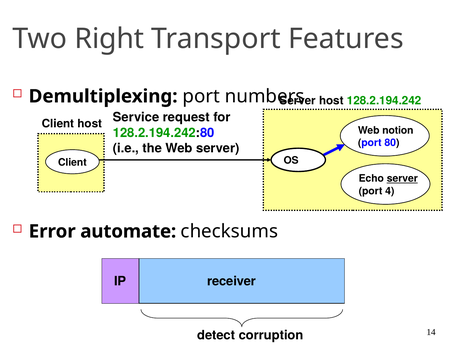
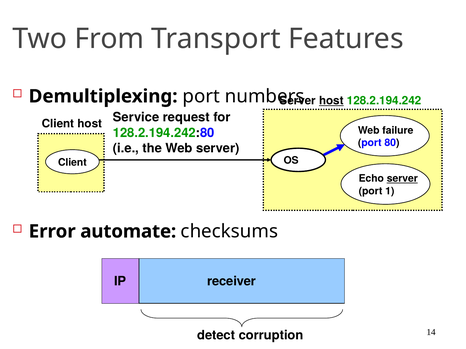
Right: Right -> From
host at (331, 101) underline: none -> present
notion: notion -> failure
4: 4 -> 1
